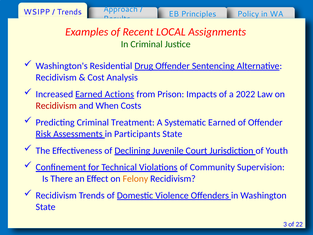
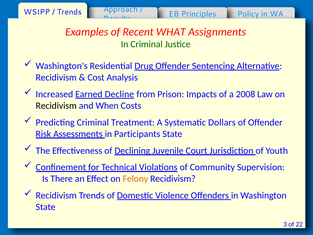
LOCAL: LOCAL -> WHAT
Actions: Actions -> Decline
2022: 2022 -> 2008
Recidivism at (56, 106) colour: red -> black
Systematic Earned: Earned -> Dollars
